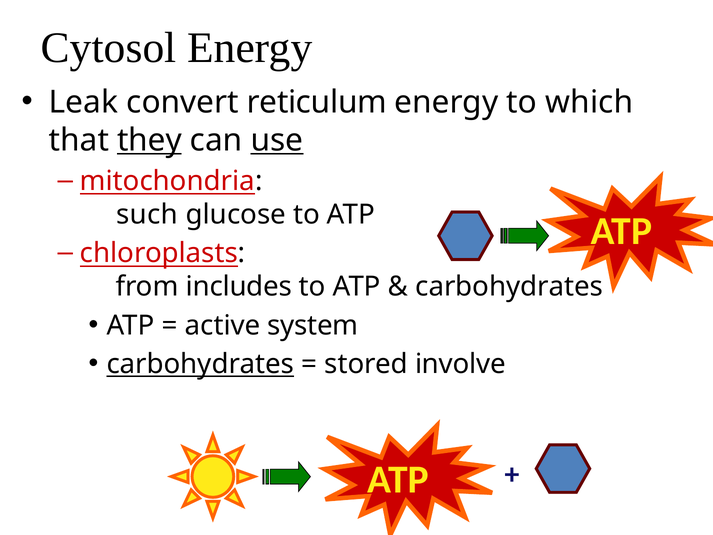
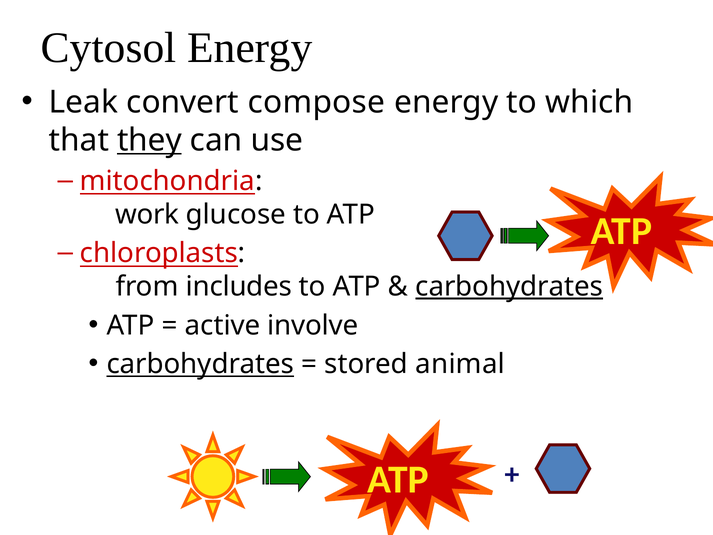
reticulum: reticulum -> compose
use underline: present -> none
such: such -> work
carbohydrates at (509, 286) underline: none -> present
system: system -> involve
involve: involve -> animal
